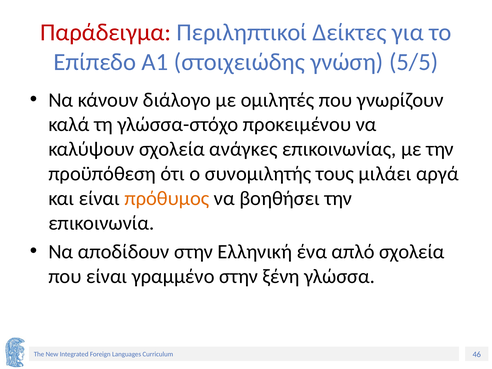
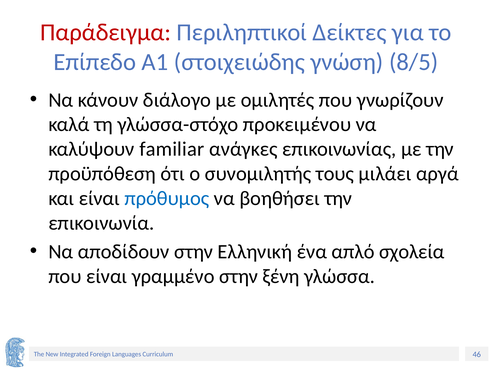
5/5: 5/5 -> 8/5
καλύψουν σχολεία: σχολεία -> familiar
πρόθυμος colour: orange -> blue
